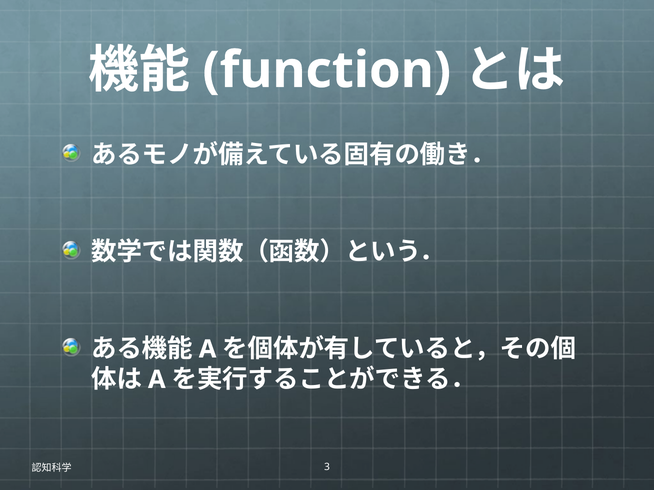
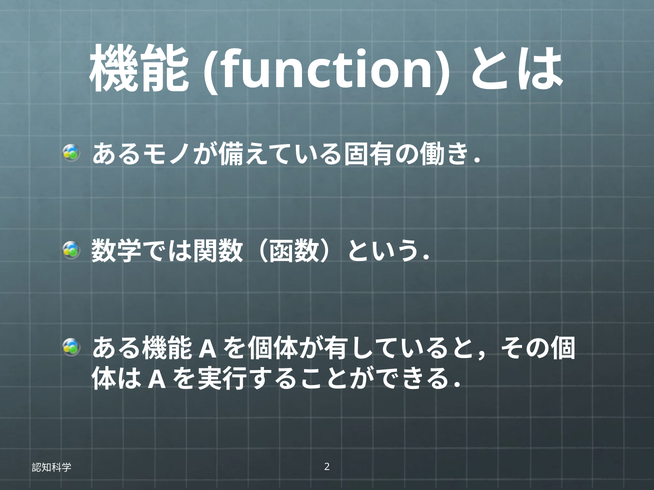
3: 3 -> 2
